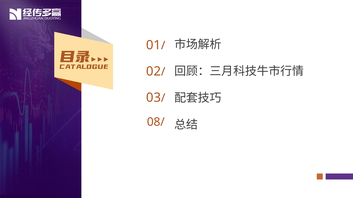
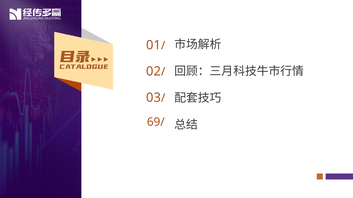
08/: 08/ -> 69/
